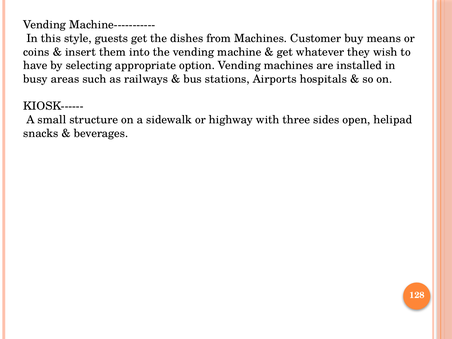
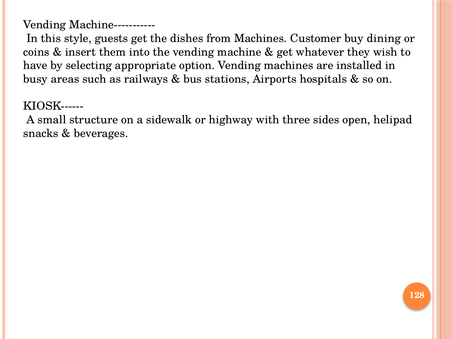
means: means -> dining
